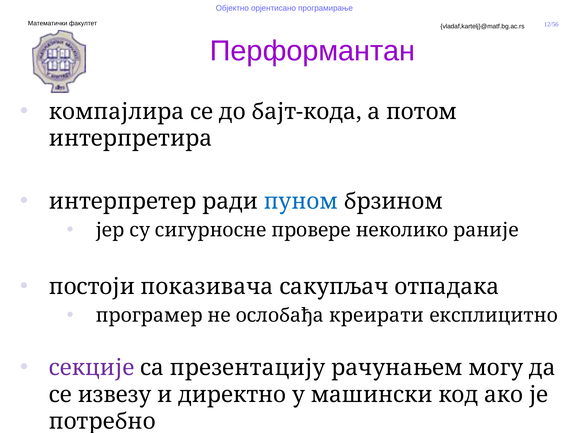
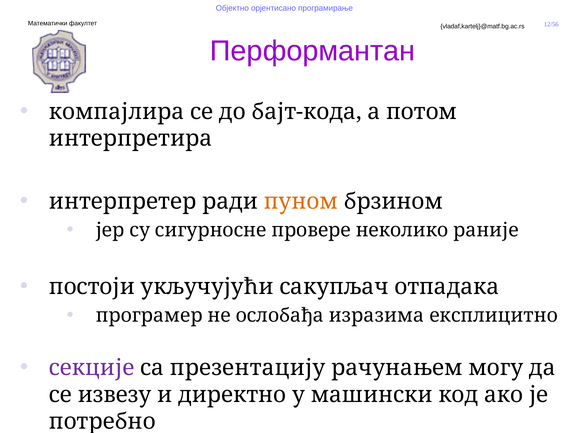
пуном colour: blue -> orange
показивача: показивача -> укључујући
креирати: креирати -> изразима
